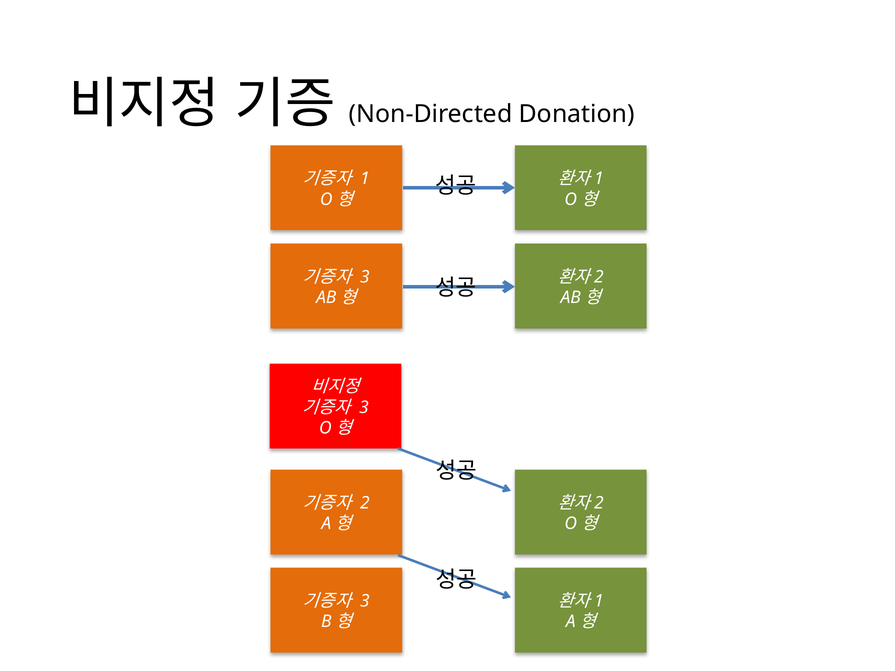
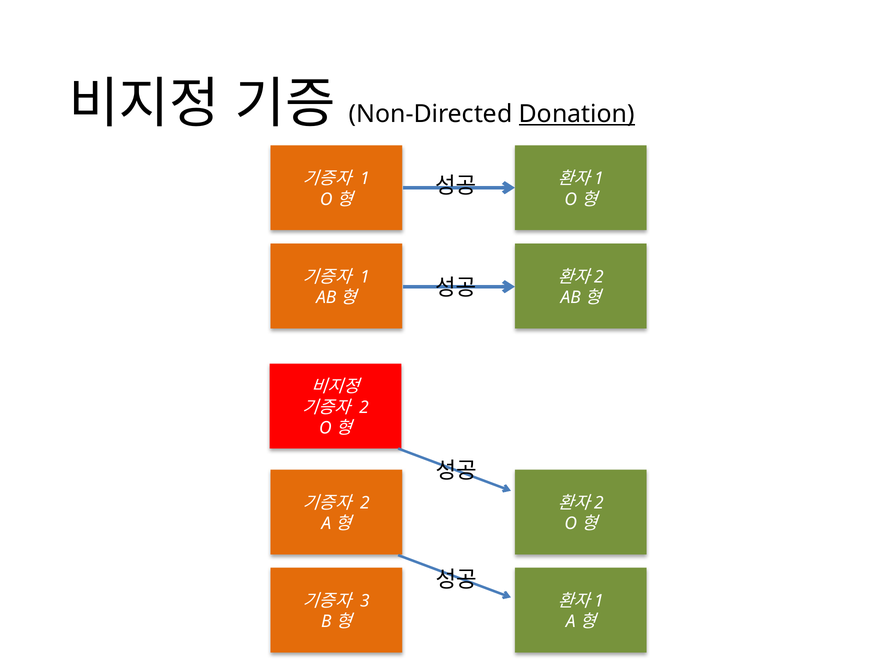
Donation underline: none -> present
3 at (365, 277): 3 -> 1
3 at (364, 407): 3 -> 2
